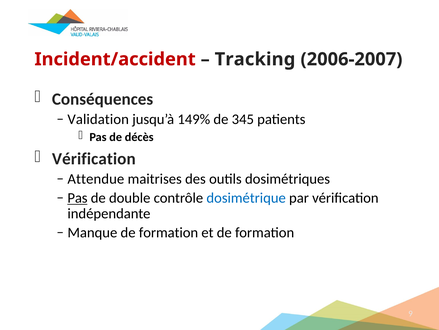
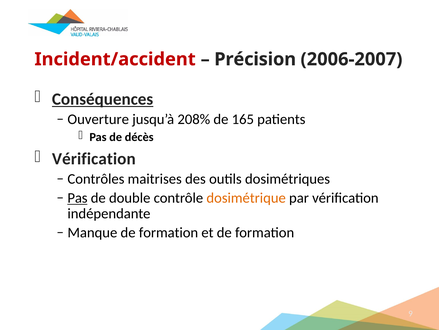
Tracking: Tracking -> Précision
Conséquences underline: none -> present
Validation: Validation -> Ouverture
149%: 149% -> 208%
345: 345 -> 165
Attendue: Attendue -> Contrôles
dosimétrique colour: blue -> orange
